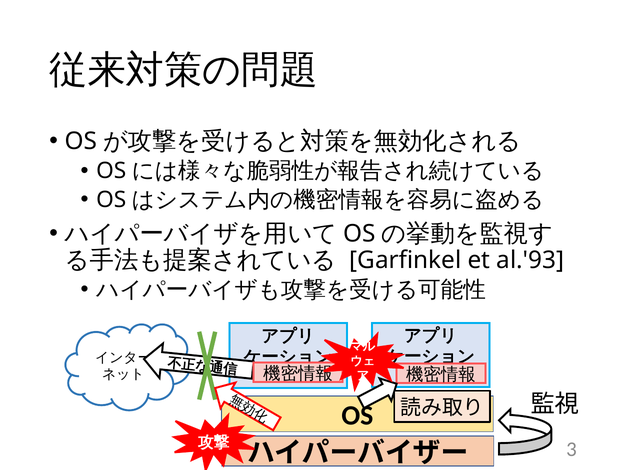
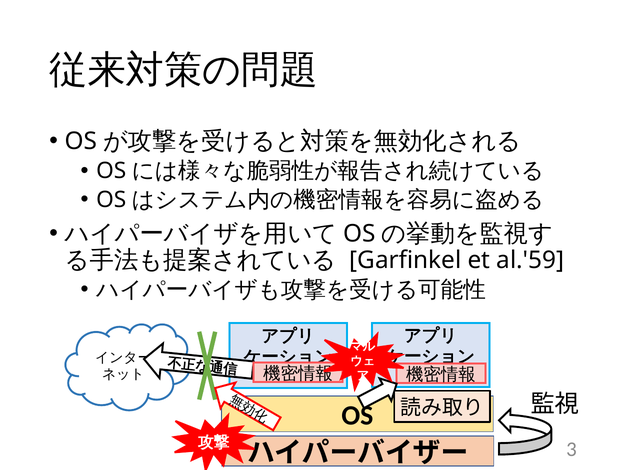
al.'93: al.'93 -> al.'59
